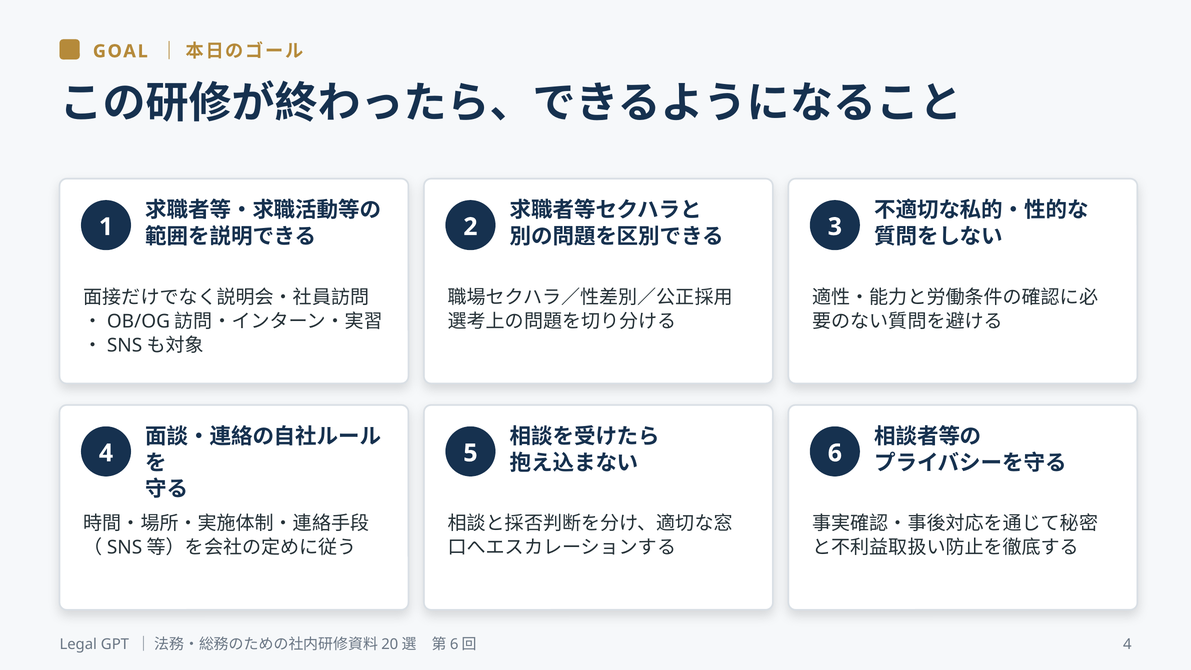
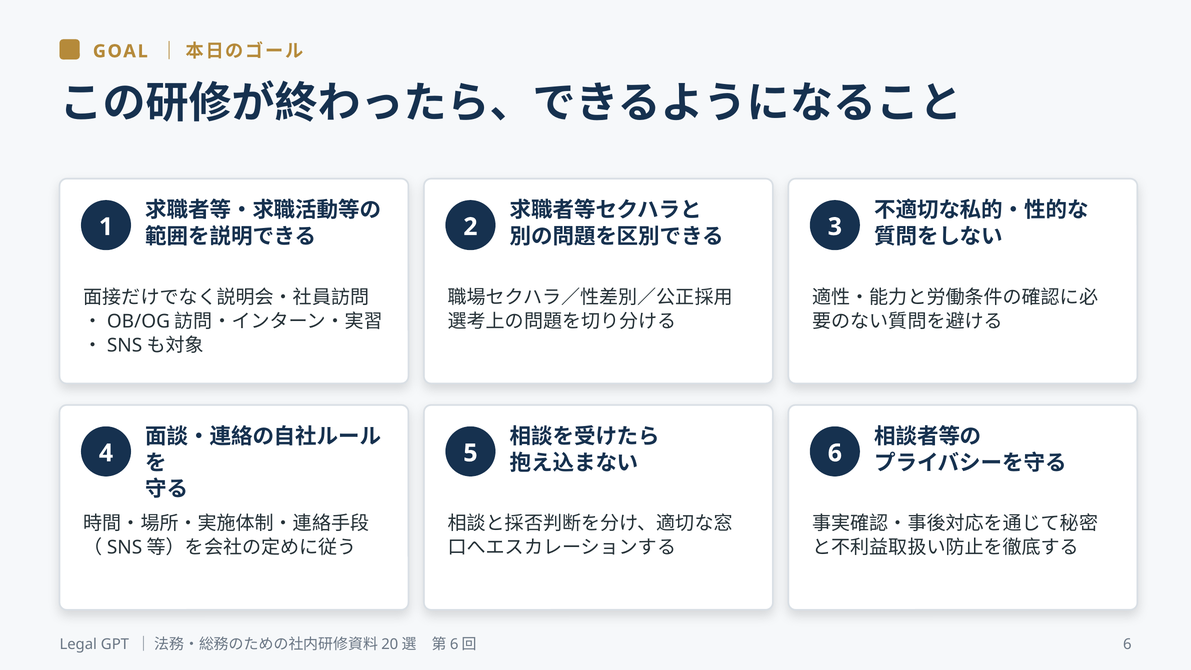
4 at (1127, 644): 4 -> 6
